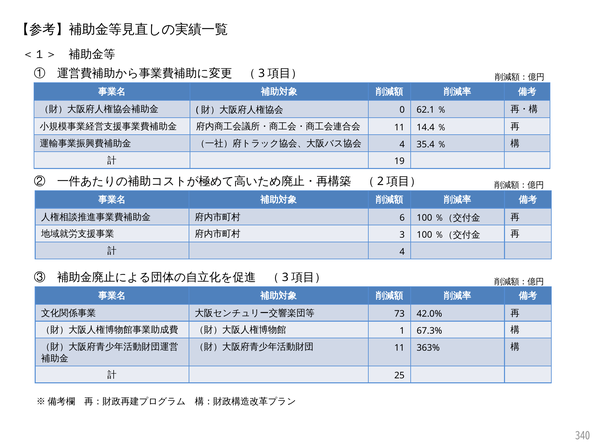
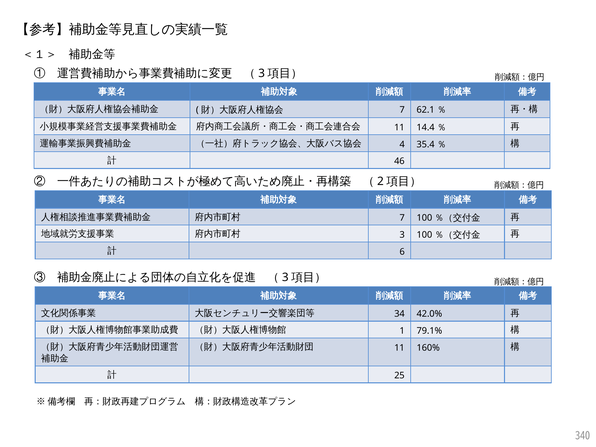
0 at (402, 110): 0 -> 7
19: 19 -> 46
6 at (402, 218): 6 -> 7
4 at (402, 252): 4 -> 6
73: 73 -> 34
67.3%: 67.3% -> 79.1%
363%: 363% -> 160%
